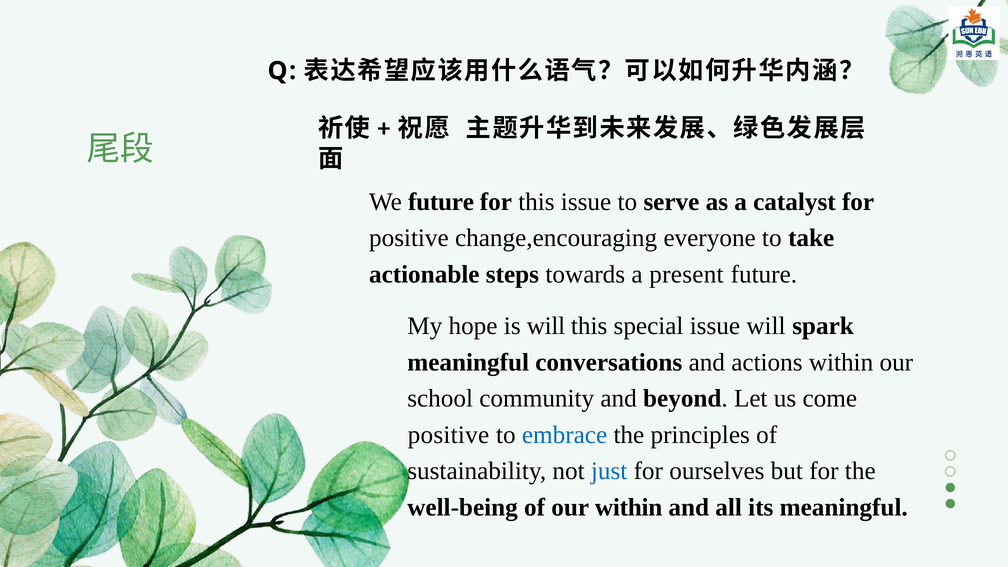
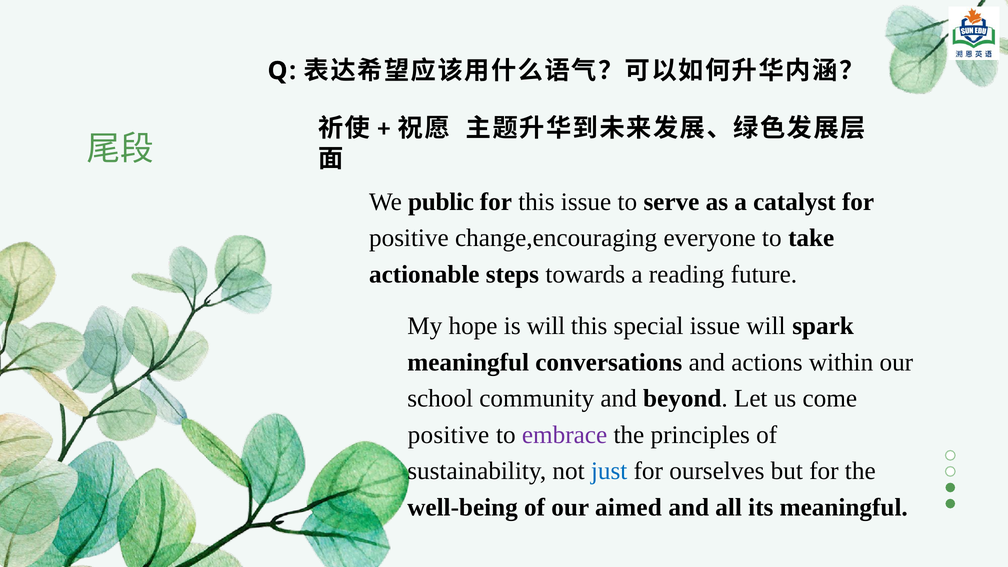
We future: future -> public
present: present -> reading
embrace colour: blue -> purple
our within: within -> aimed
